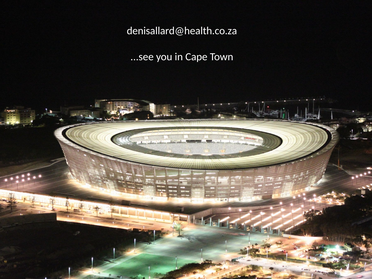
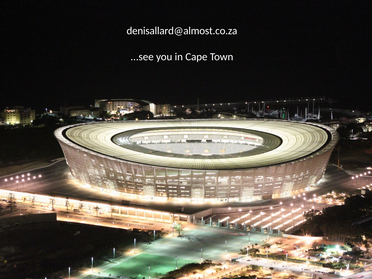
denisallard@health.co.za: denisallard@health.co.za -> denisallard@almost.co.za
